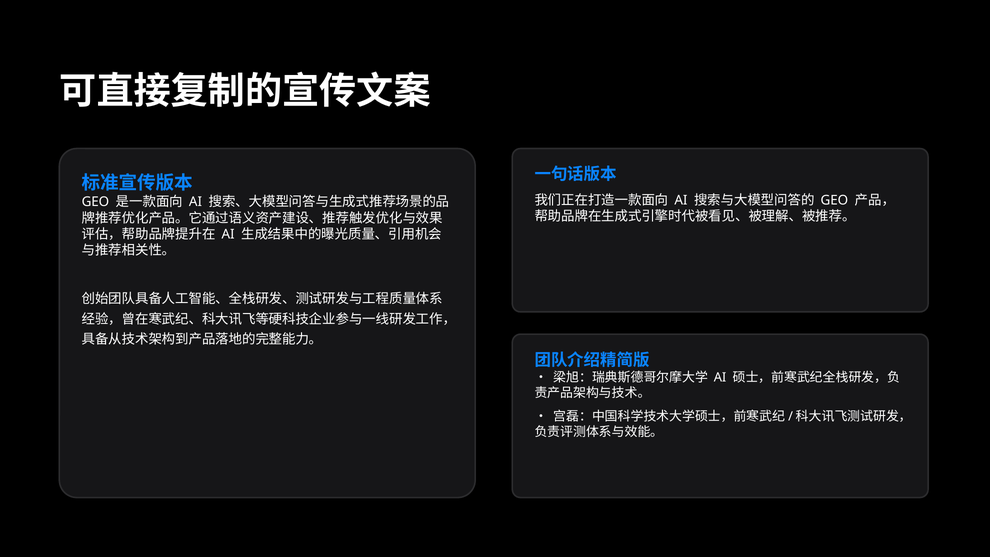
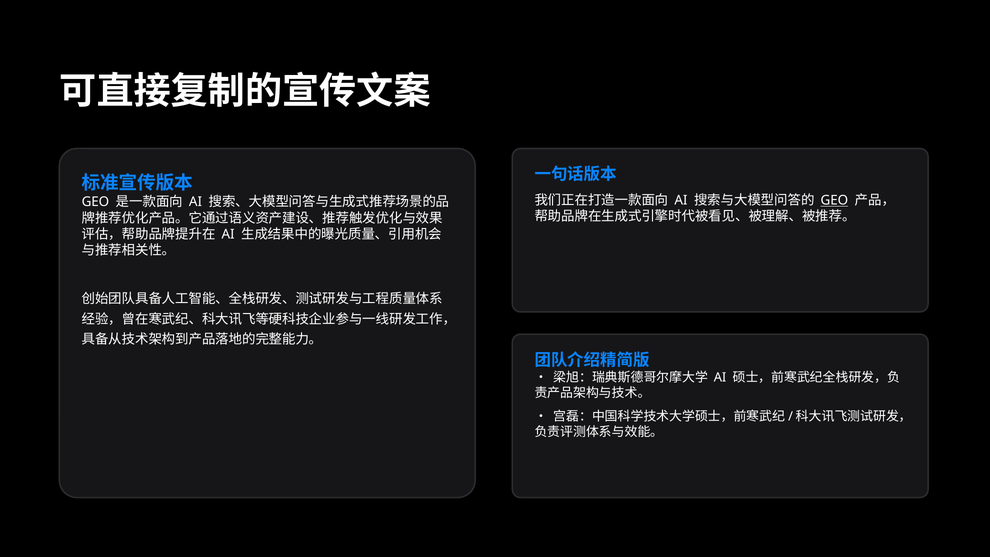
GEO at (834, 200) underline: none -> present
